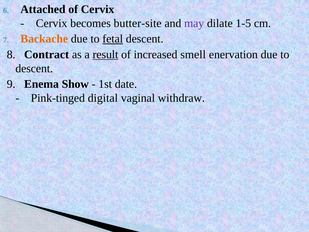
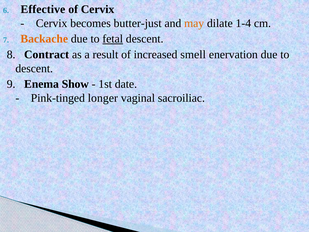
Attached: Attached -> Effective
butter-site: butter-site -> butter-just
may colour: purple -> orange
1-5: 1-5 -> 1-4
result underline: present -> none
digital: digital -> longer
withdraw: withdraw -> sacroiliac
